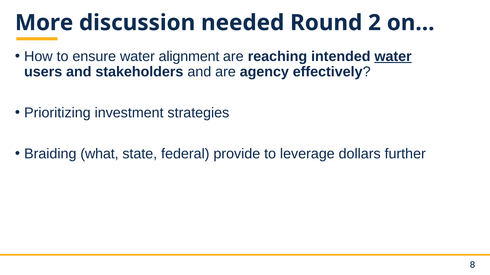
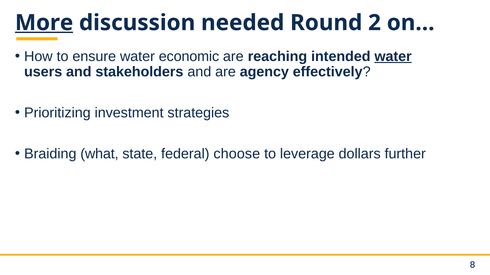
More underline: none -> present
alignment: alignment -> economic
provide: provide -> choose
